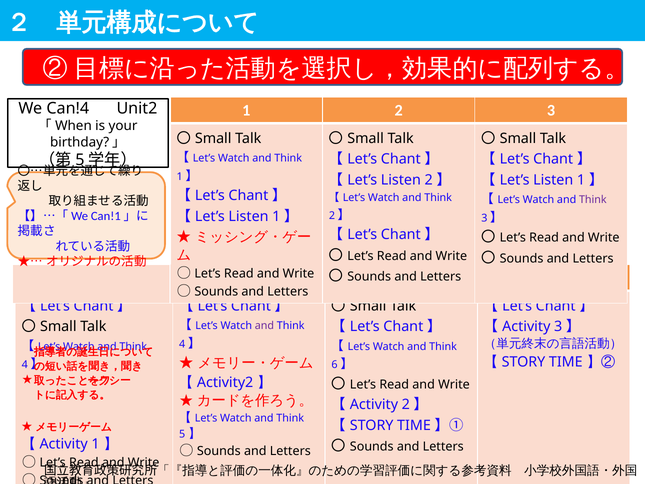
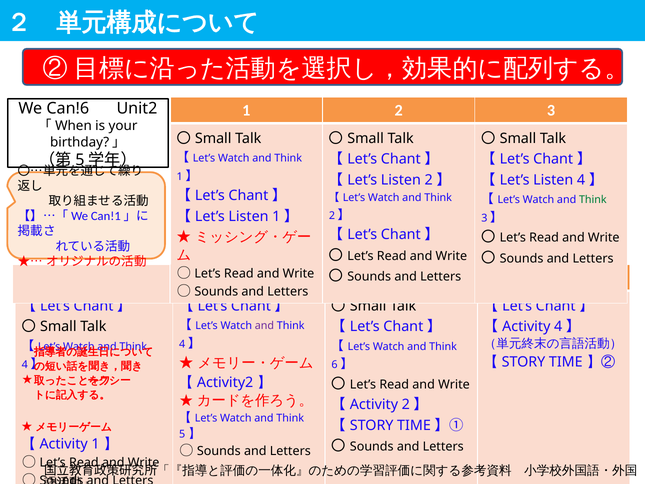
Can!4: Can!4 -> Can!6
1 at (581, 180): 1 -> 4
Think at (593, 200) colour: purple -> green
3 at (558, 326): 3 -> 4
